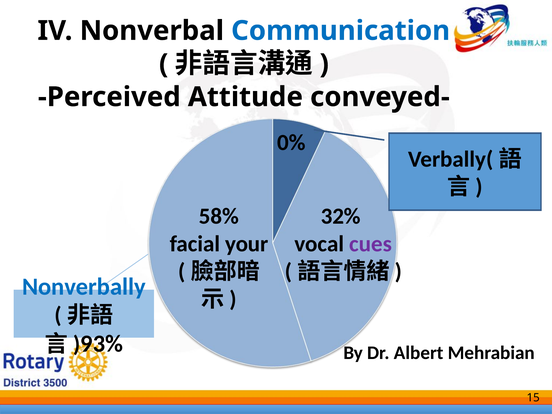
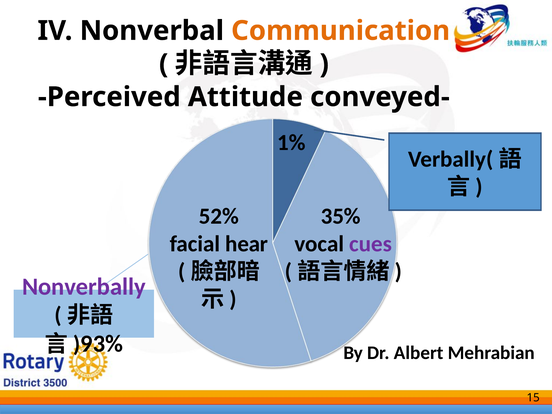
Communication colour: blue -> orange
0%: 0% -> 1%
58%: 58% -> 52%
32%: 32% -> 35%
your: your -> hear
Nonverbally colour: blue -> purple
